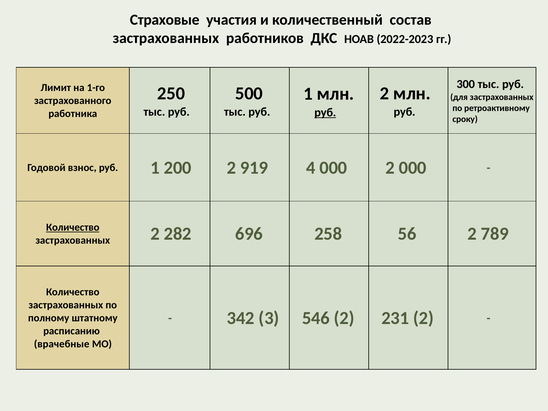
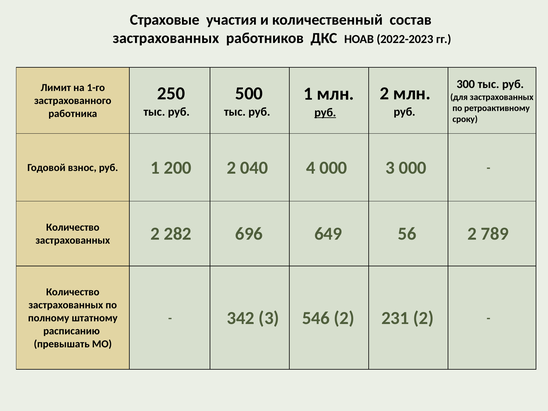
919: 919 -> 040
000 2: 2 -> 3
Количество at (73, 227) underline: present -> none
258: 258 -> 649
врачебные: врачебные -> превышать
